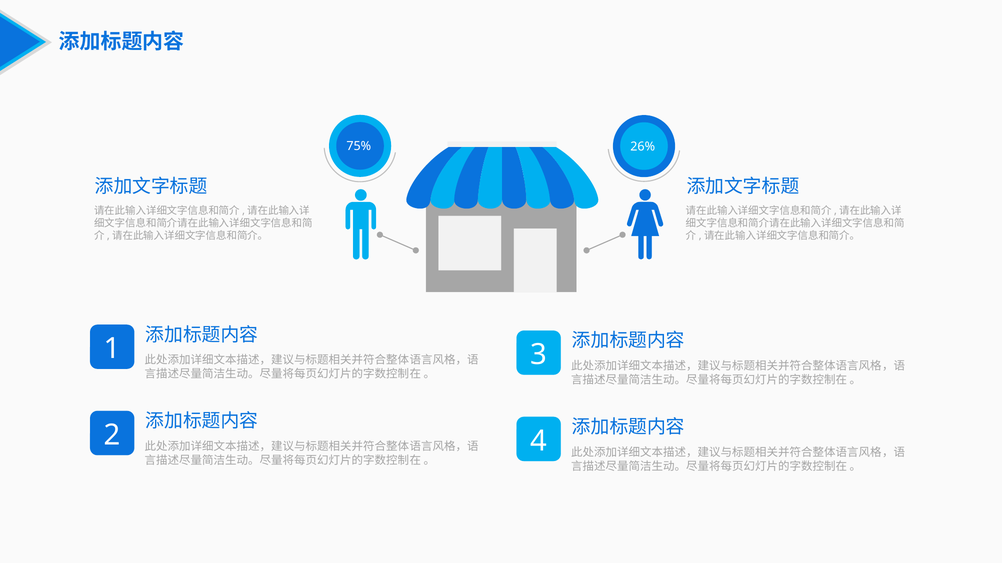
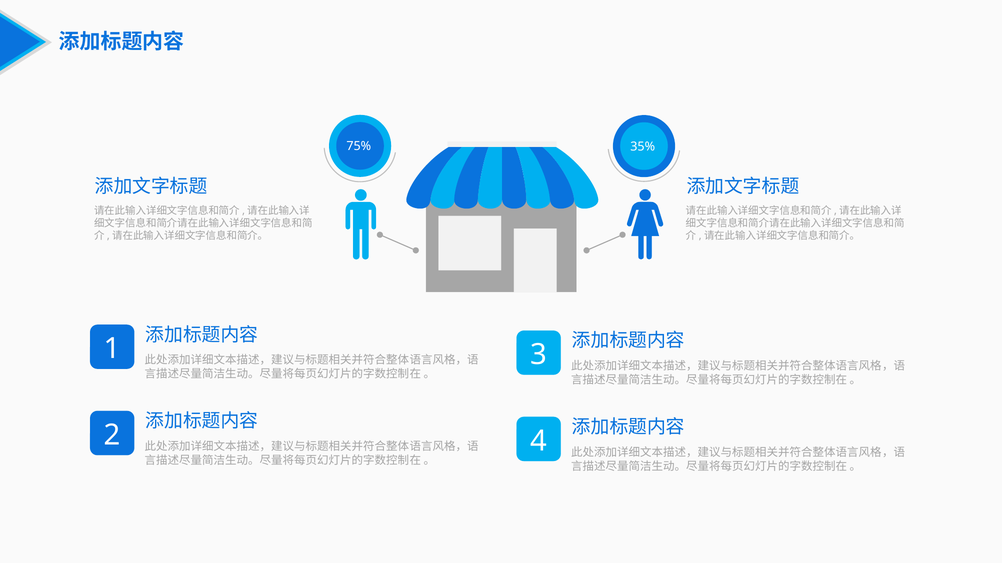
26%: 26% -> 35%
